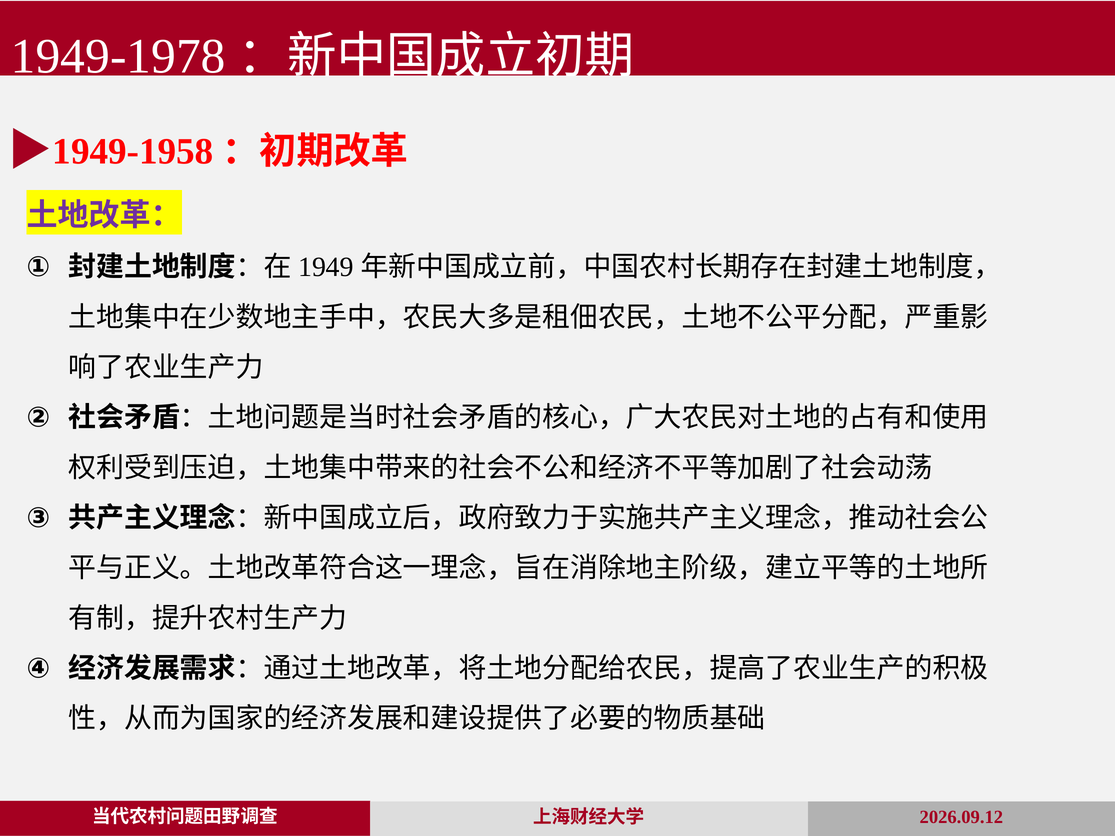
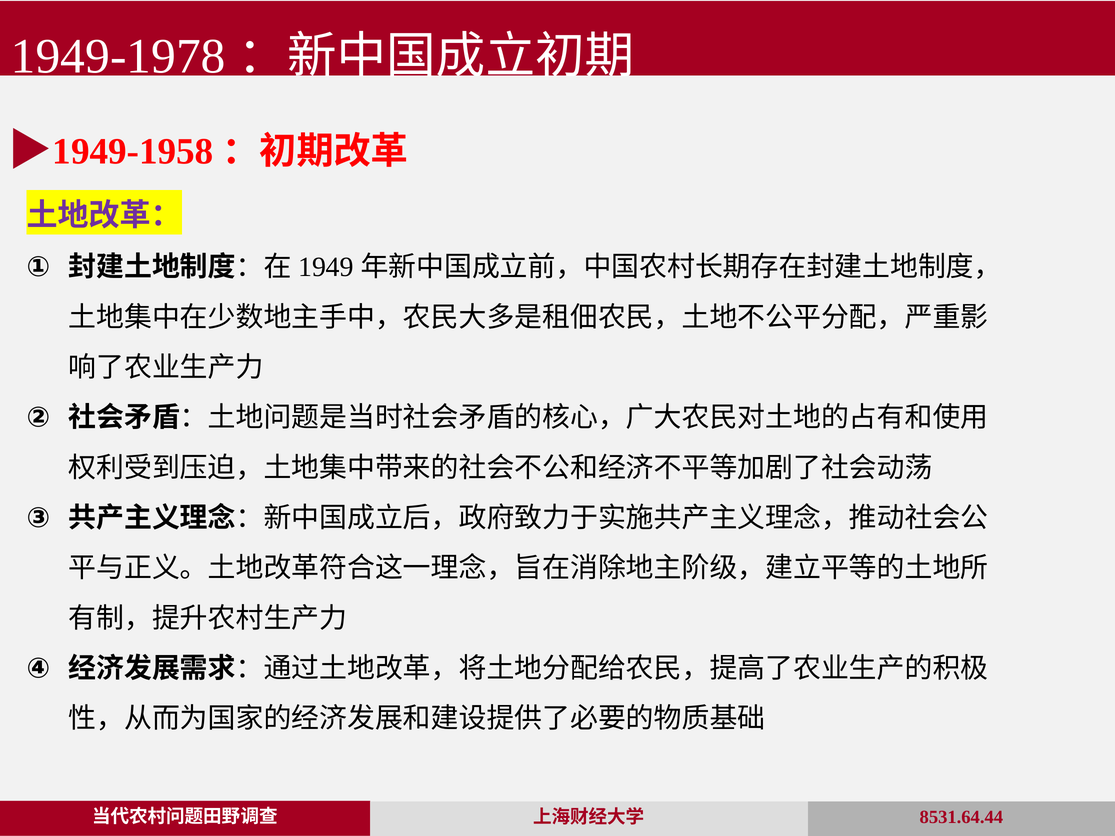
2026.09.12: 2026.09.12 -> 8531.64.44
